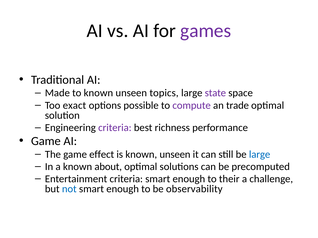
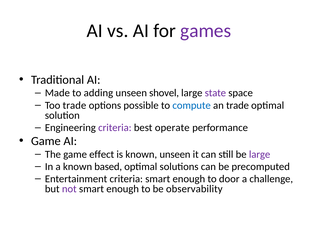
to known: known -> adding
topics: topics -> shovel
Too exact: exact -> trade
compute colour: purple -> blue
richness: richness -> operate
large at (260, 155) colour: blue -> purple
about: about -> based
their: their -> door
not colour: blue -> purple
